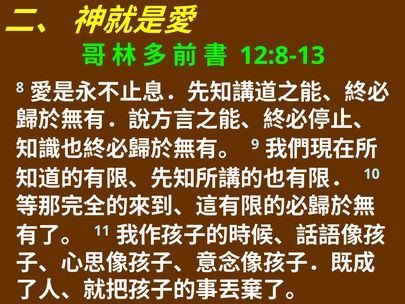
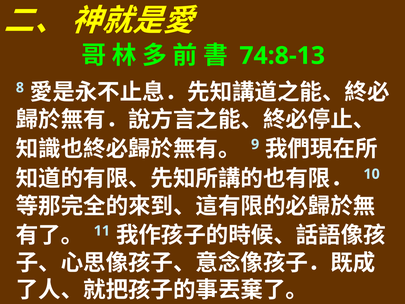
12:8-13: 12:8-13 -> 74:8-13
